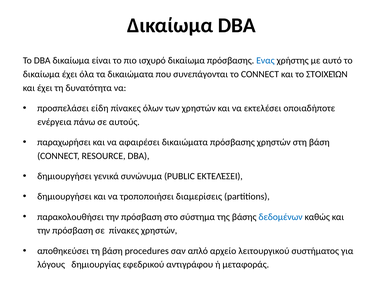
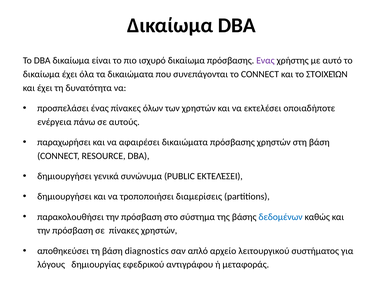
Ενας colour: blue -> purple
είδη: είδη -> ένας
procedures: procedures -> diagnostics
